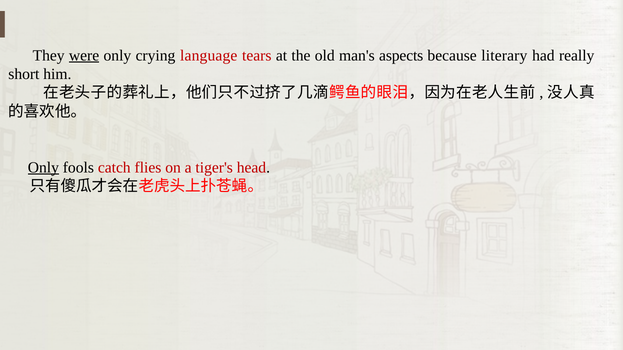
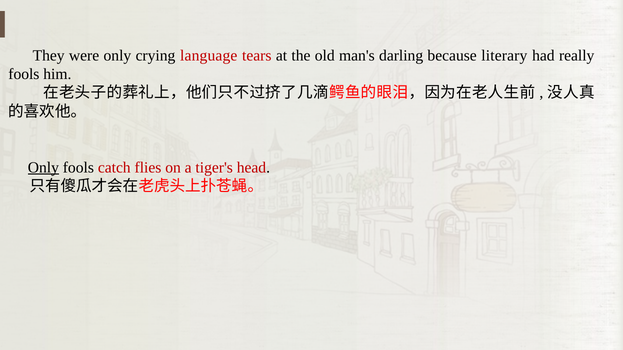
were underline: present -> none
aspects: aspects -> darling
short at (24, 74): short -> fools
